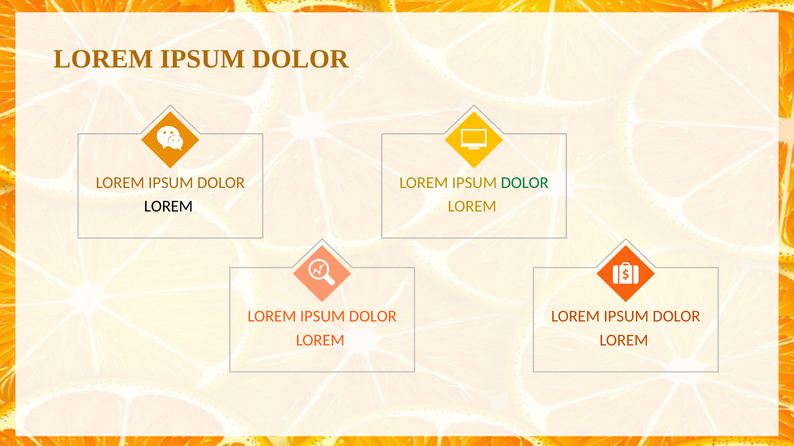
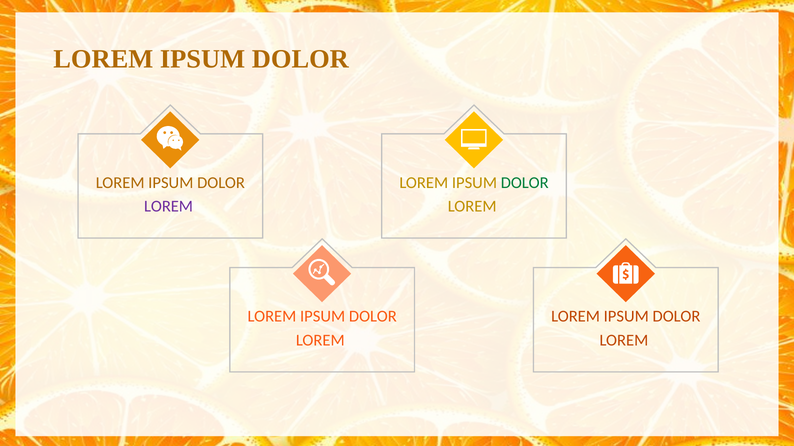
LOREM at (169, 207) colour: black -> purple
